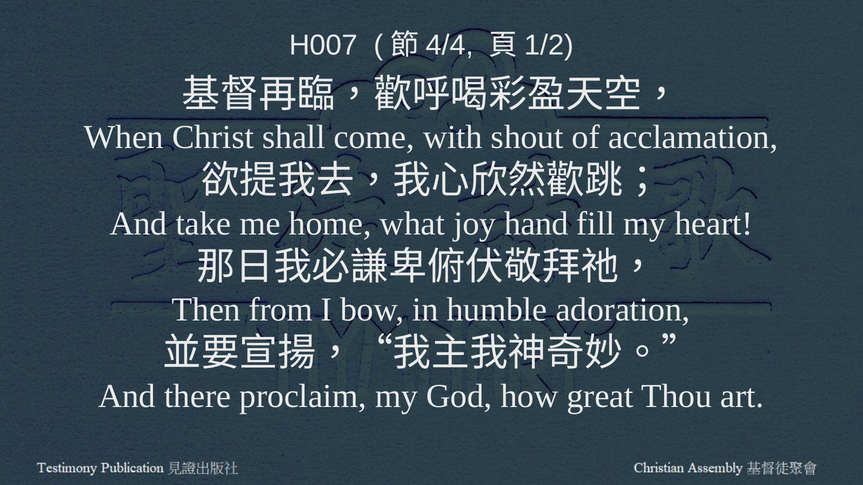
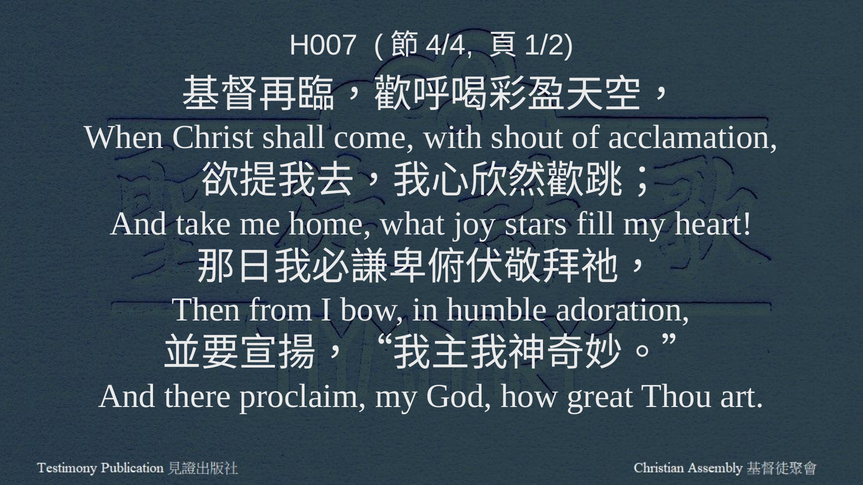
hand: hand -> stars
